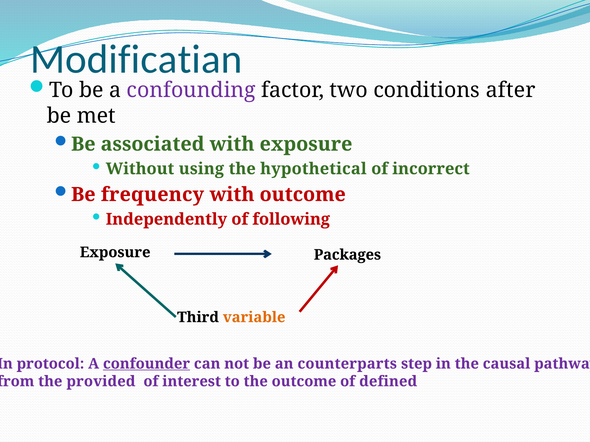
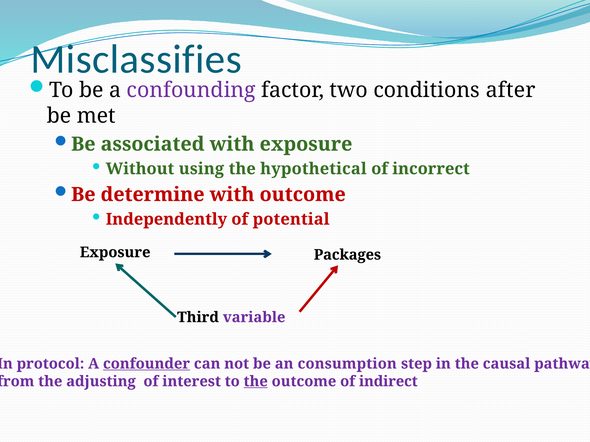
Modificatian: Modificatian -> Misclassifies
frequency: frequency -> determine
following: following -> potential
variable colour: orange -> purple
counterparts: counterparts -> consumption
provided: provided -> adjusting
the at (256, 382) underline: none -> present
defined: defined -> indirect
